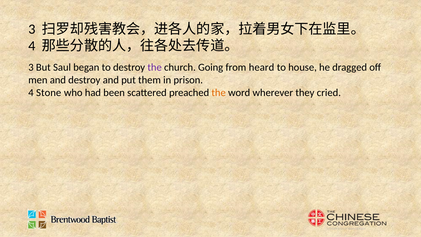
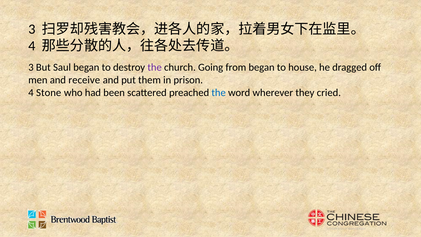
from heard: heard -> began
and destroy: destroy -> receive
the at (219, 93) colour: orange -> blue
